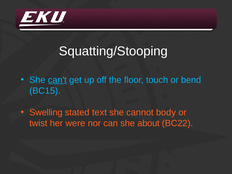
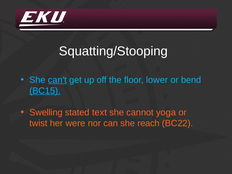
touch: touch -> lower
BC15 underline: none -> present
body: body -> yoga
about: about -> reach
